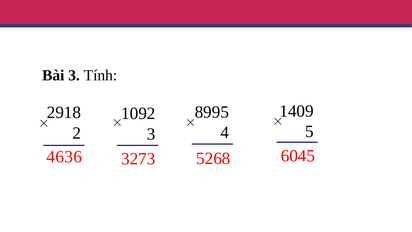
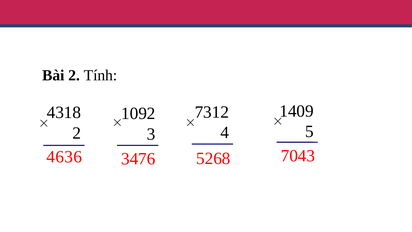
Bài 3: 3 -> 2
8995: 8995 -> 7312
2918: 2918 -> 4318
3273: 3273 -> 3476
6045: 6045 -> 7043
